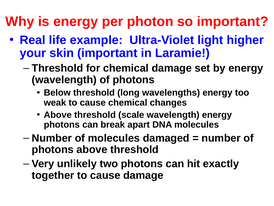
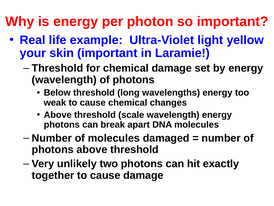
higher: higher -> yellow
